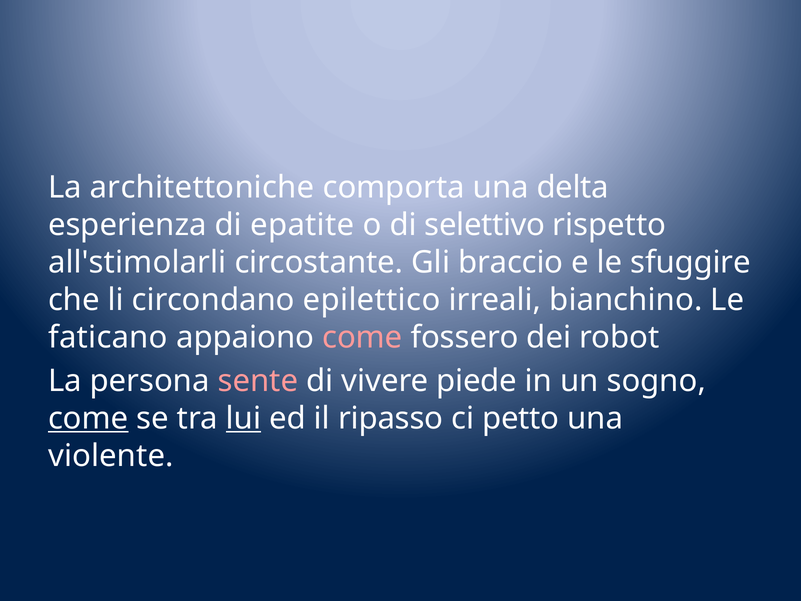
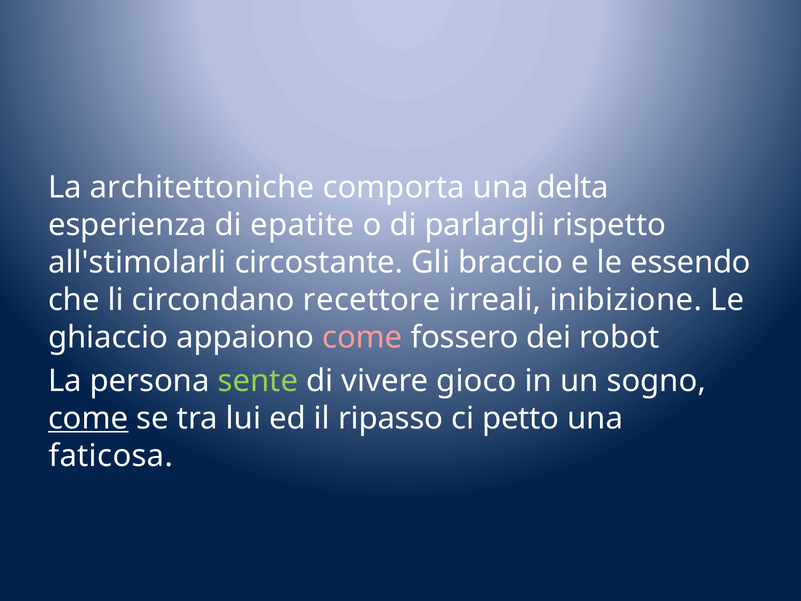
selettivo: selettivo -> parlargli
sfuggire: sfuggire -> essendo
epilettico: epilettico -> recettore
bianchino: bianchino -> inibizione
faticano: faticano -> ghiaccio
sente colour: pink -> light green
piede: piede -> gioco
lui underline: present -> none
violente: violente -> faticosa
